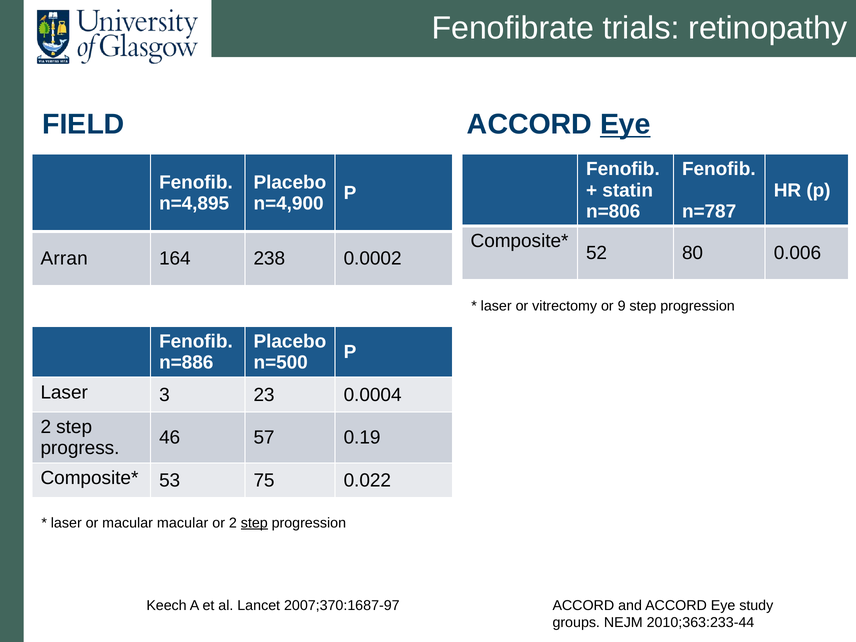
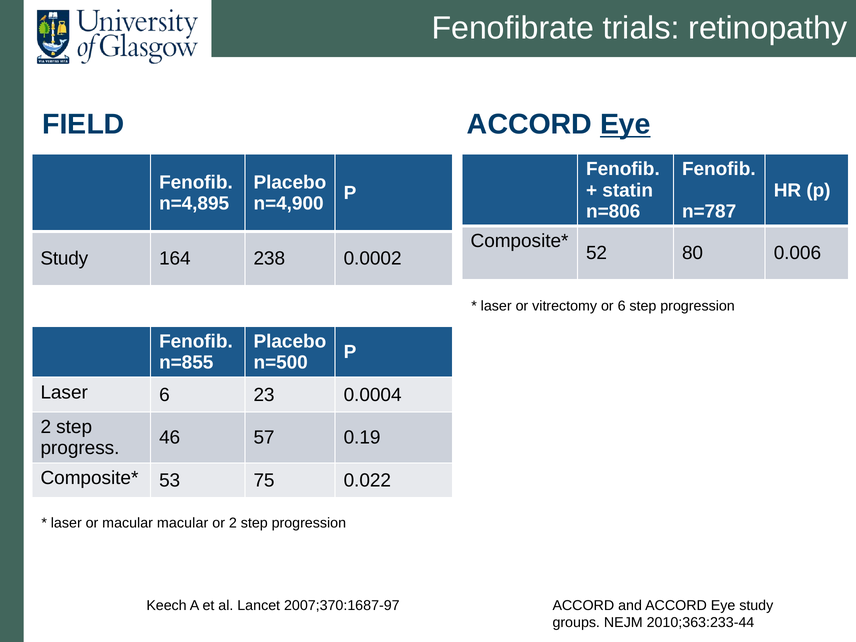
Arran at (64, 259): Arran -> Study
or 9: 9 -> 6
n=886: n=886 -> n=855
Laser 3: 3 -> 6
step at (254, 523) underline: present -> none
